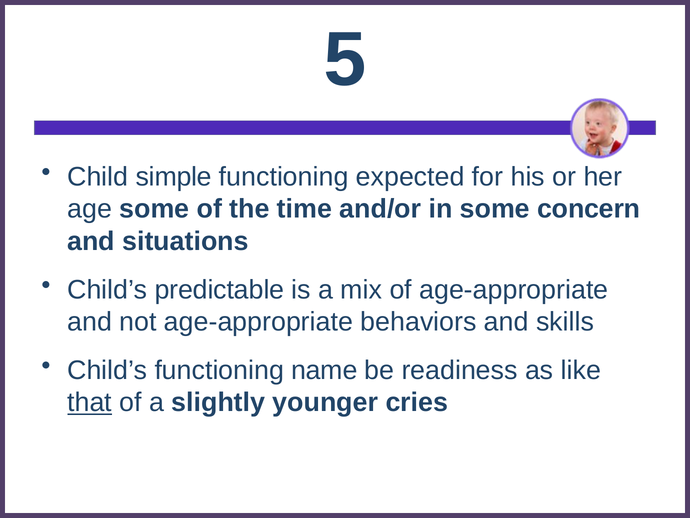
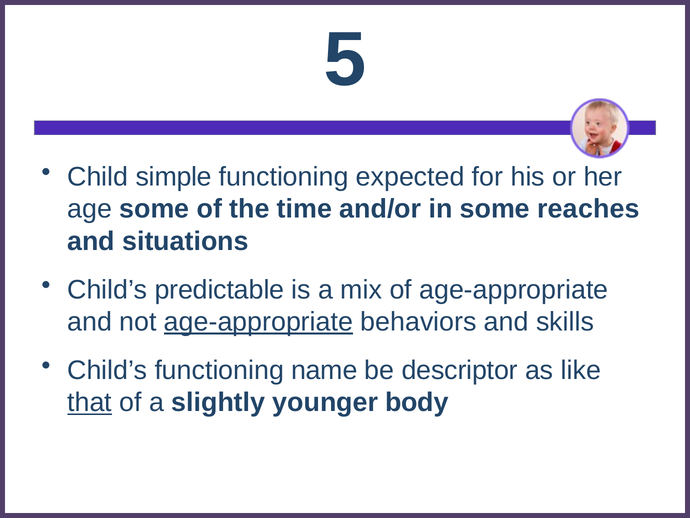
concern: concern -> reaches
age-appropriate at (259, 322) underline: none -> present
readiness: readiness -> descriptor
cries: cries -> body
